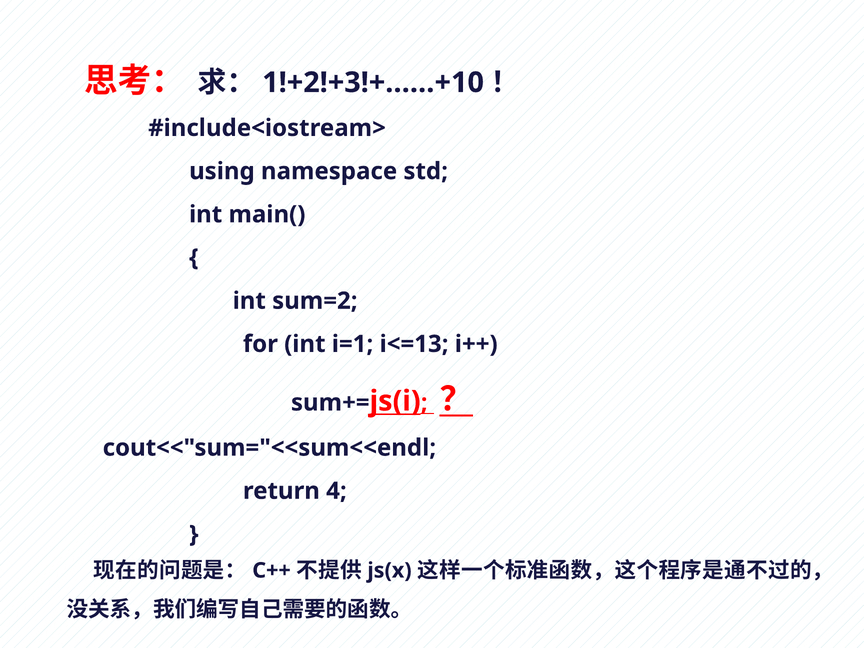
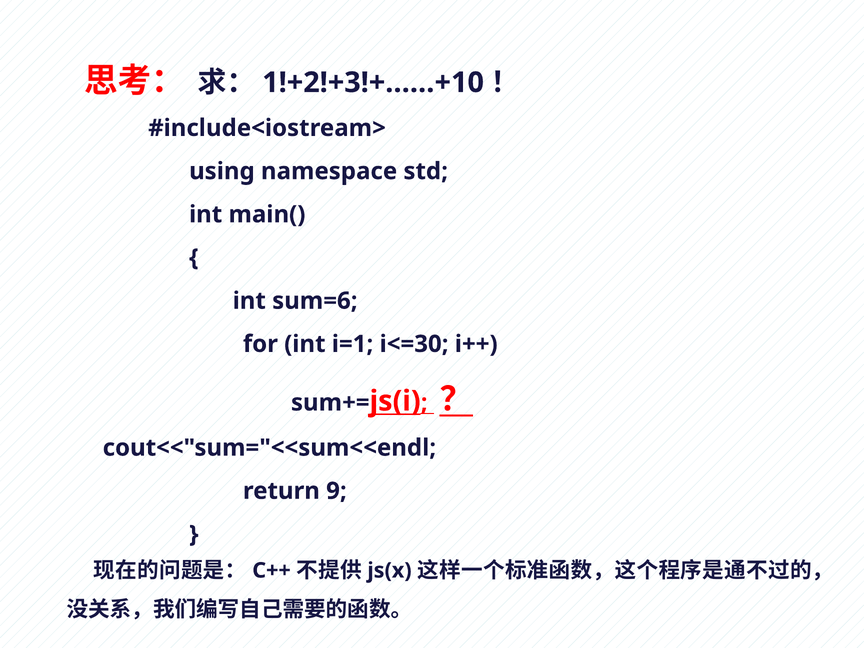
sum=2: sum=2 -> sum=6
i<=13: i<=13 -> i<=30
4: 4 -> 9
